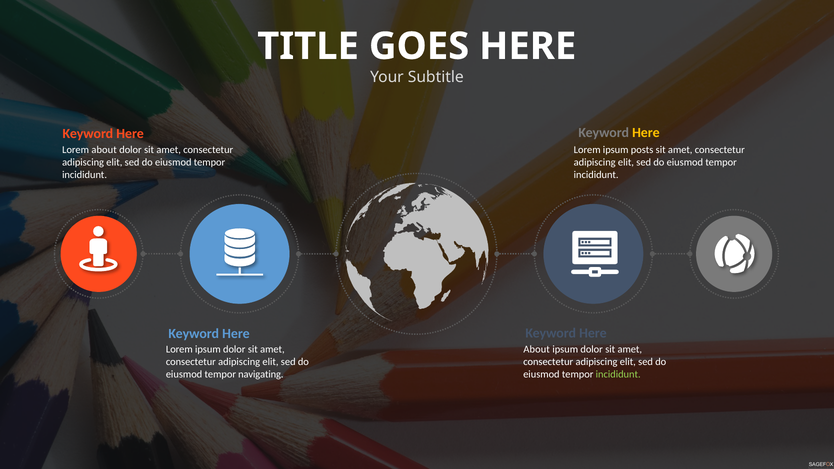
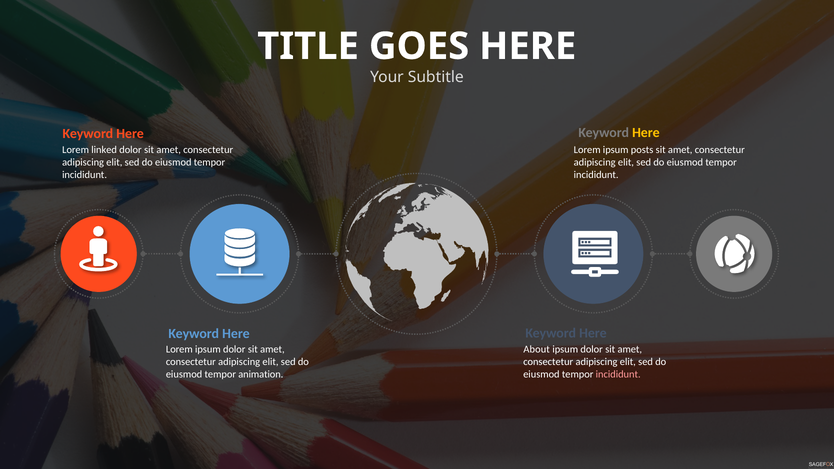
Lorem about: about -> linked
navigating: navigating -> animation
incididunt at (618, 375) colour: light green -> pink
